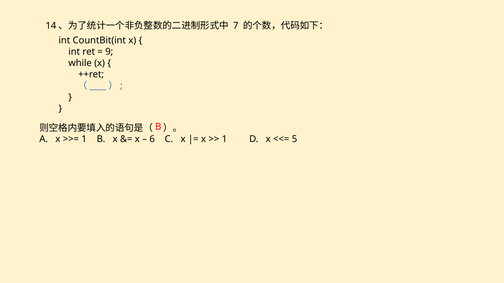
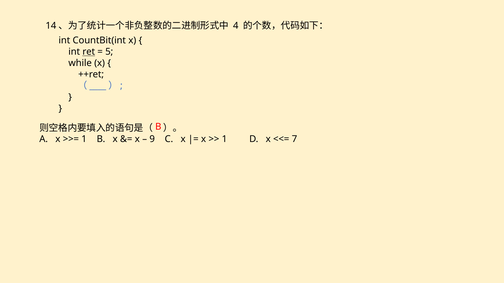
7: 7 -> 4
ret underline: none -> present
9: 9 -> 5
6: 6 -> 9
5: 5 -> 7
